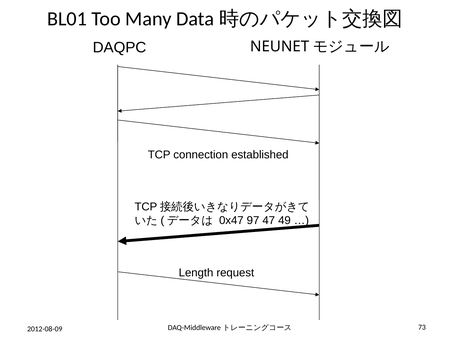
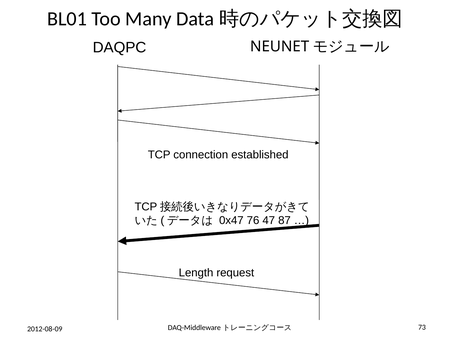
97: 97 -> 76
49: 49 -> 87
